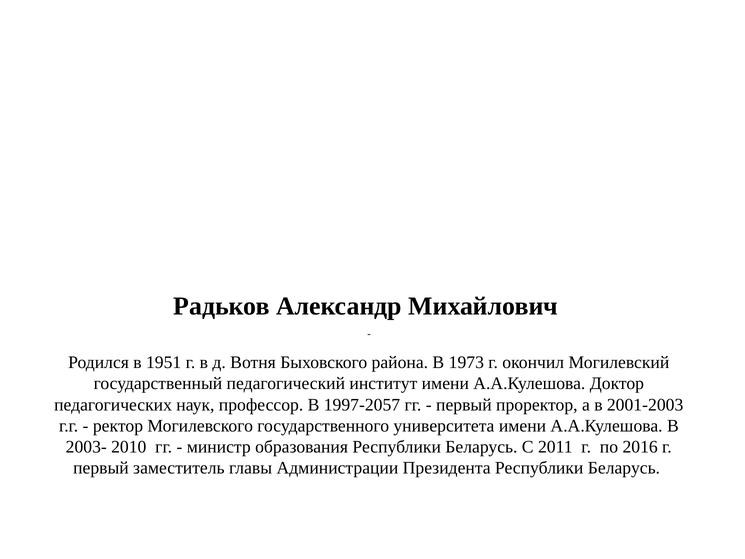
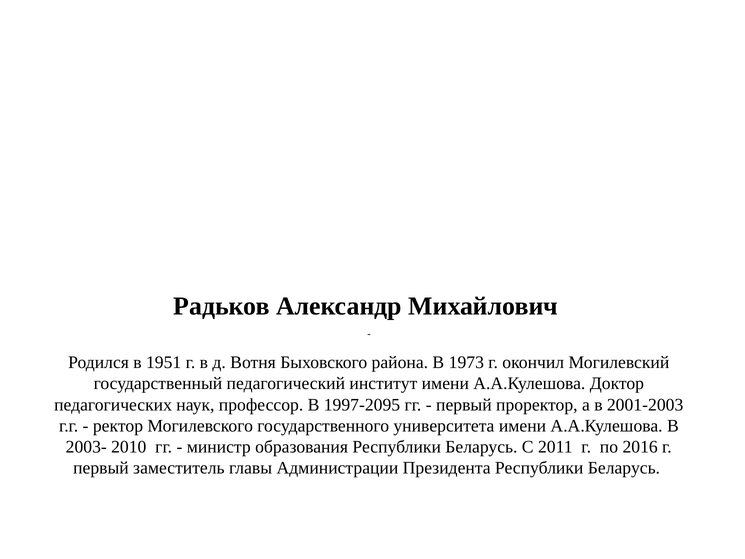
1997-2057: 1997-2057 -> 1997-2095
